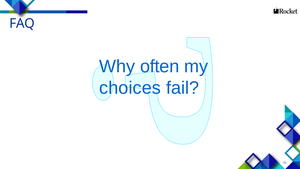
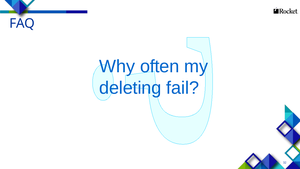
choices: choices -> deleting
